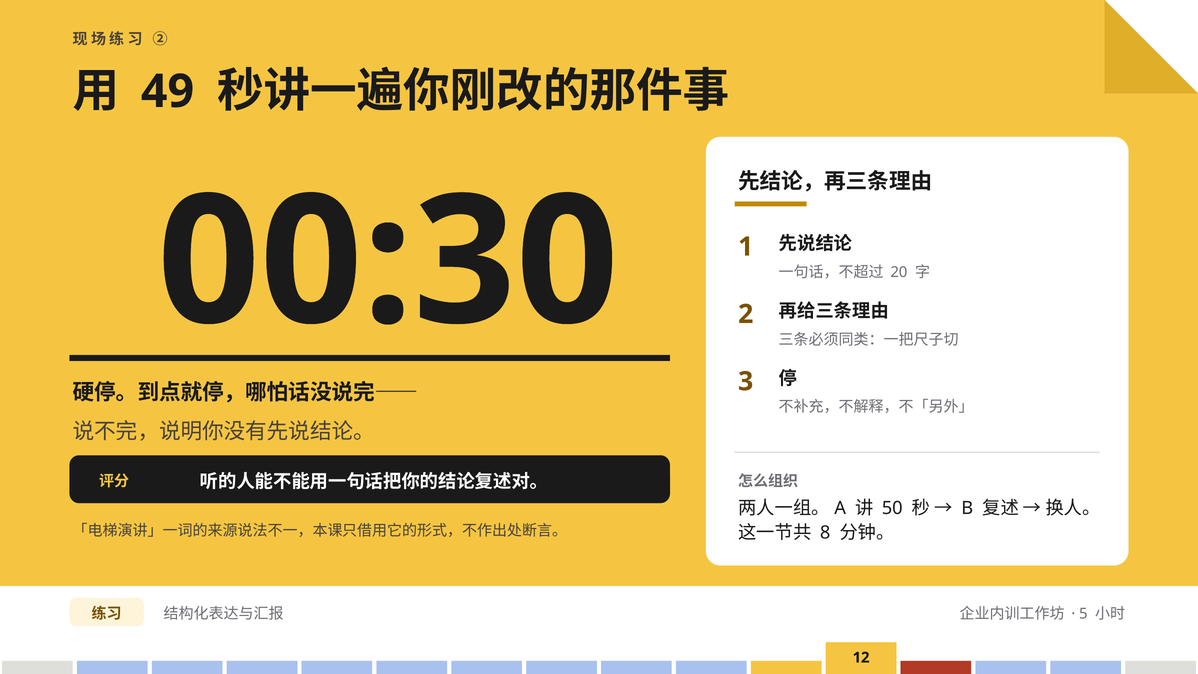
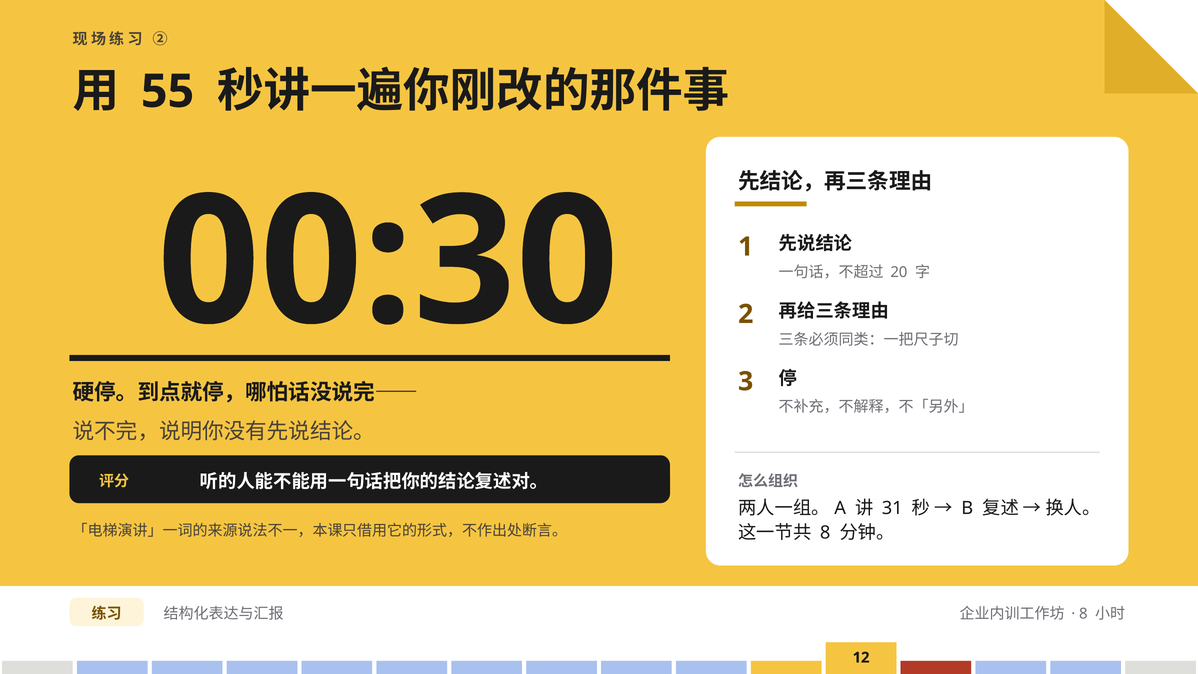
49: 49 -> 55
50: 50 -> 31
5 at (1083, 614): 5 -> 8
